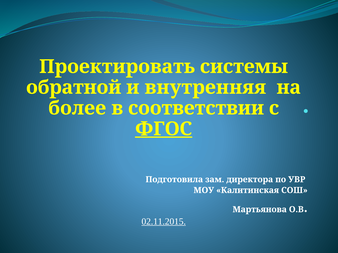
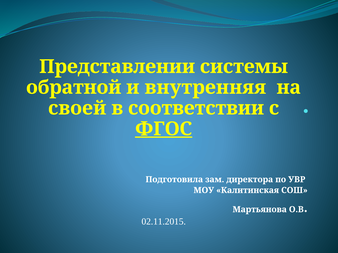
Проектировать: Проектировать -> Представлении
более: более -> своей
02.11.2015 underline: present -> none
